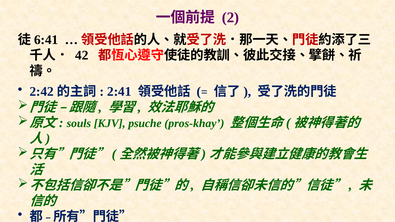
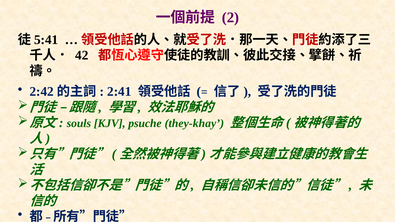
6:41: 6:41 -> 5:41
pros-khay: pros-khay -> they-khay
